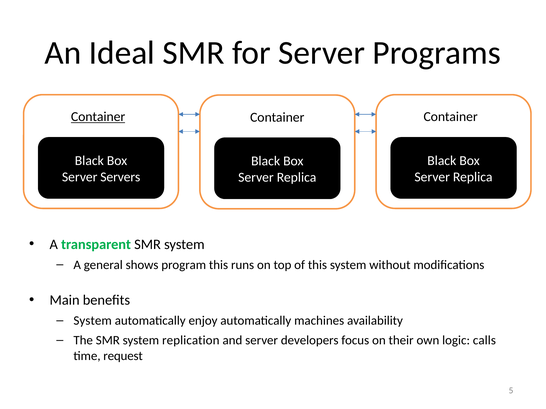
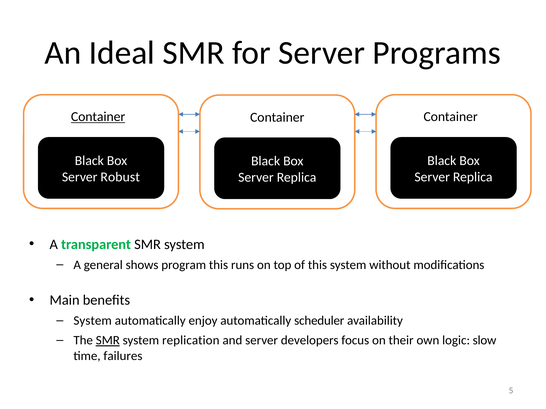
Servers: Servers -> Robust
machines: machines -> scheduler
SMR at (108, 341) underline: none -> present
calls: calls -> slow
request: request -> failures
